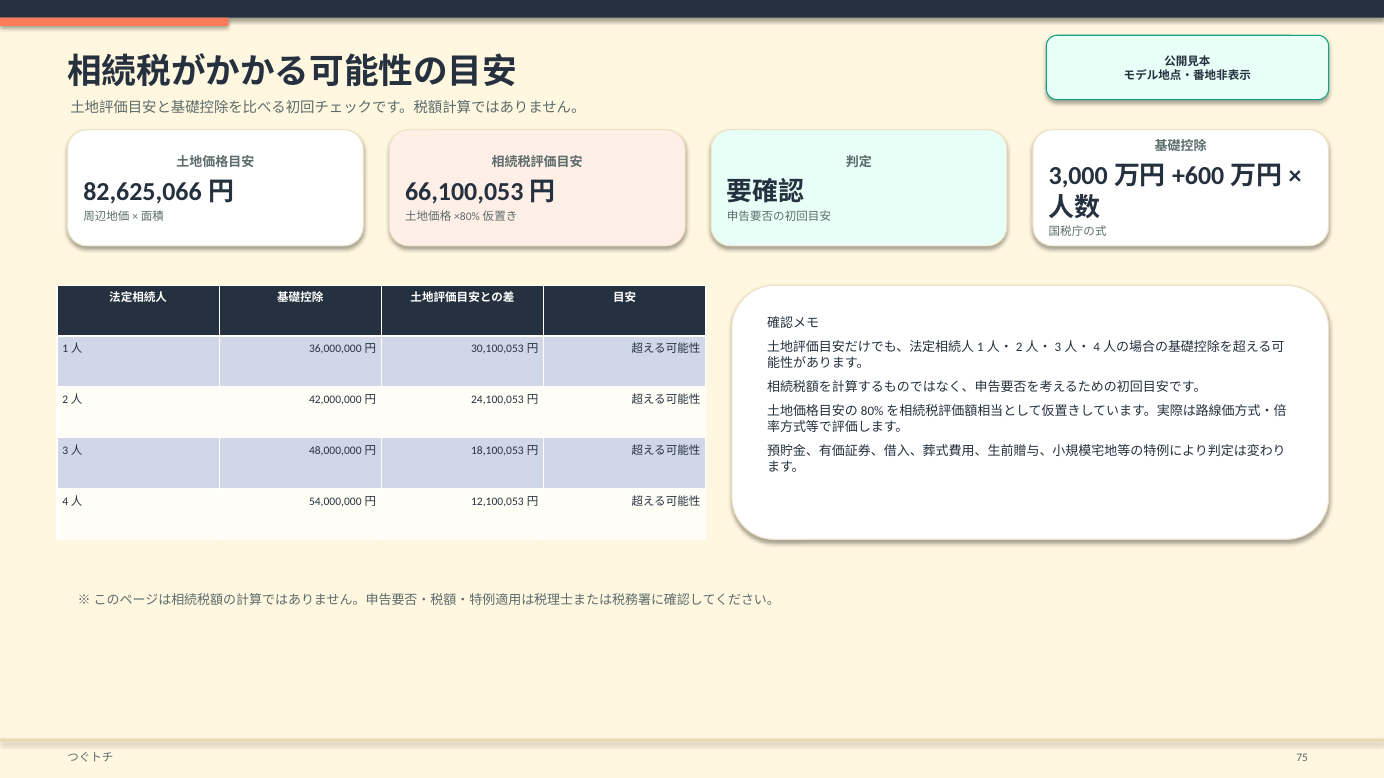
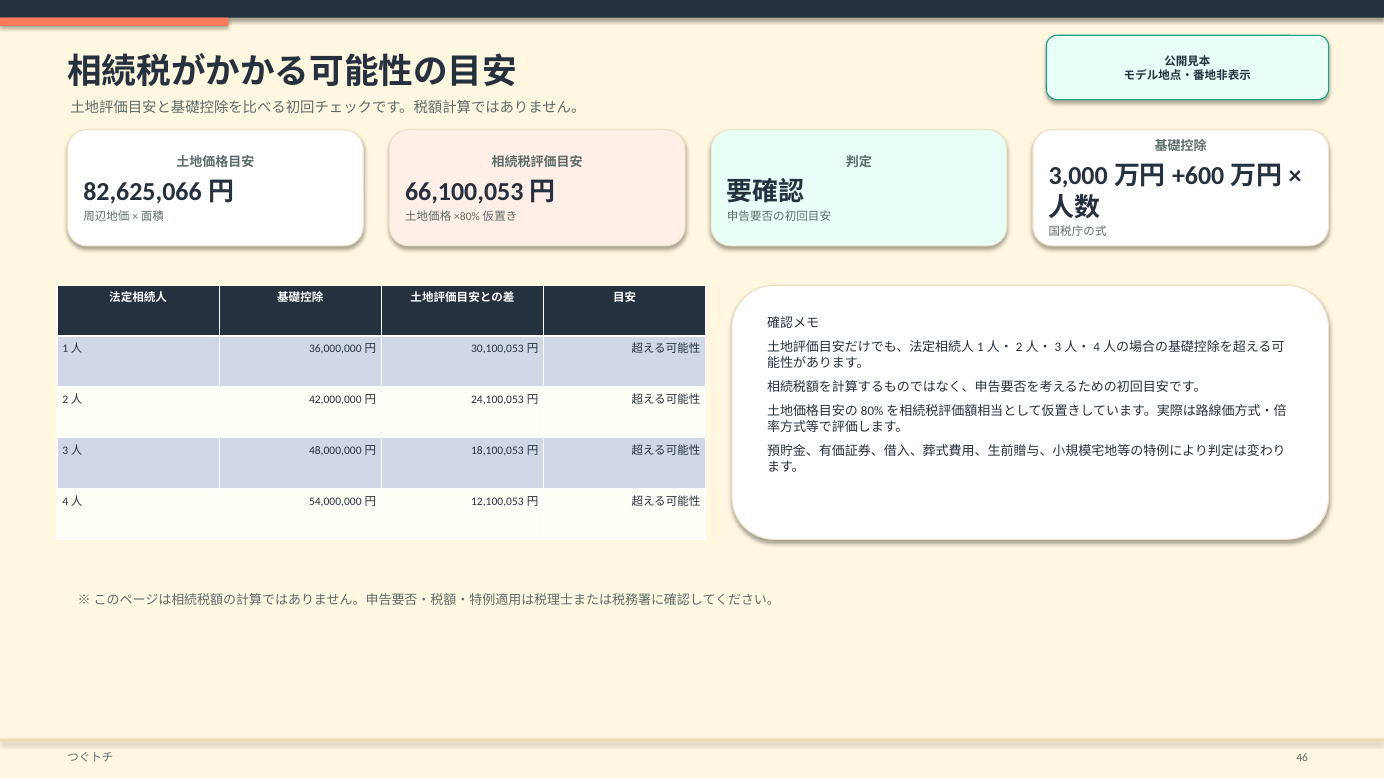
75: 75 -> 46
